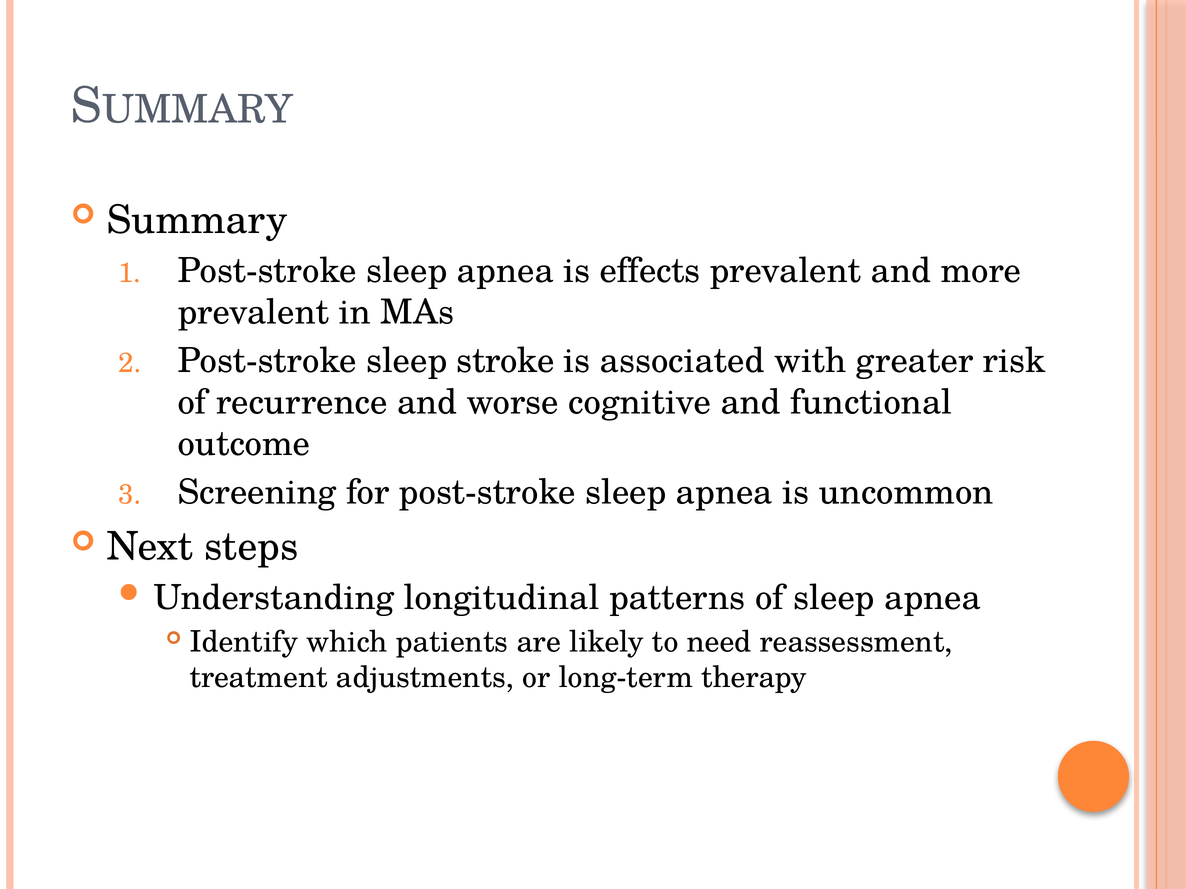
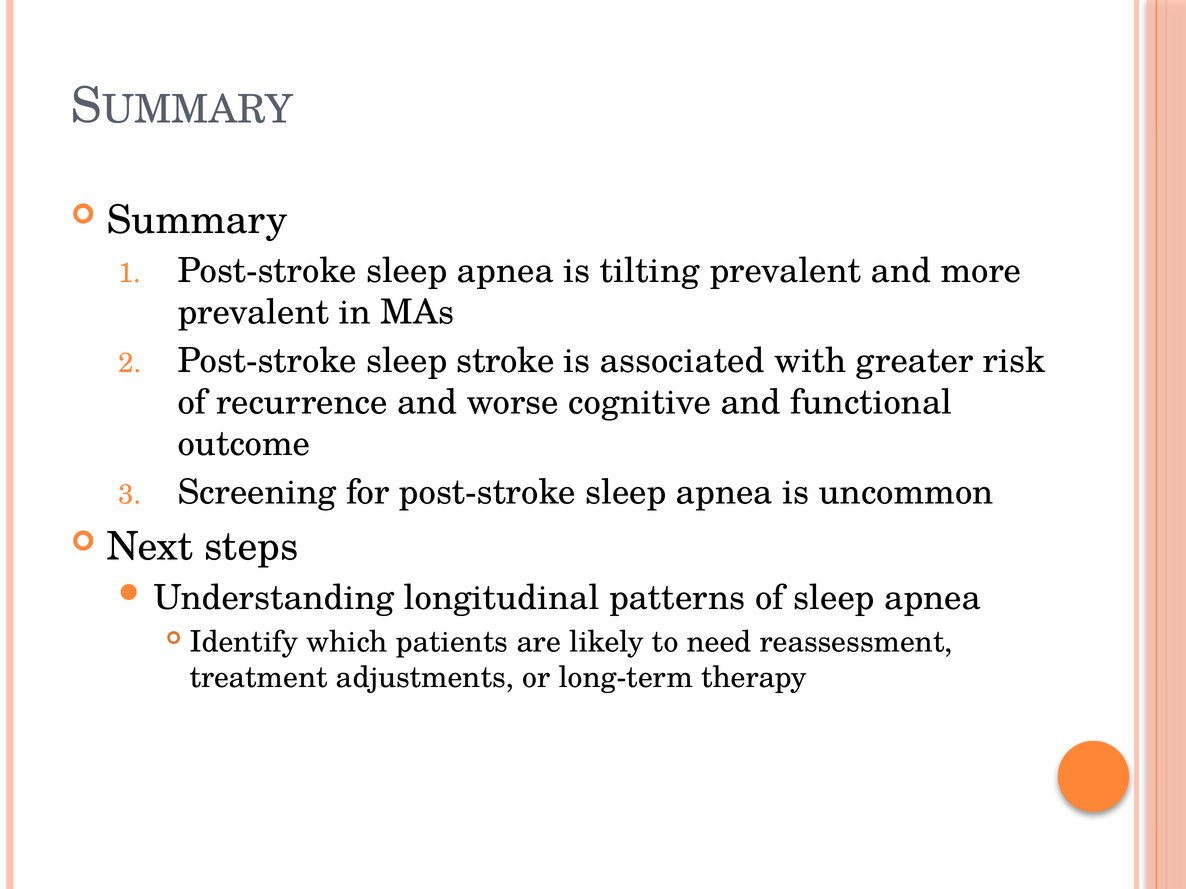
effects: effects -> tilting
